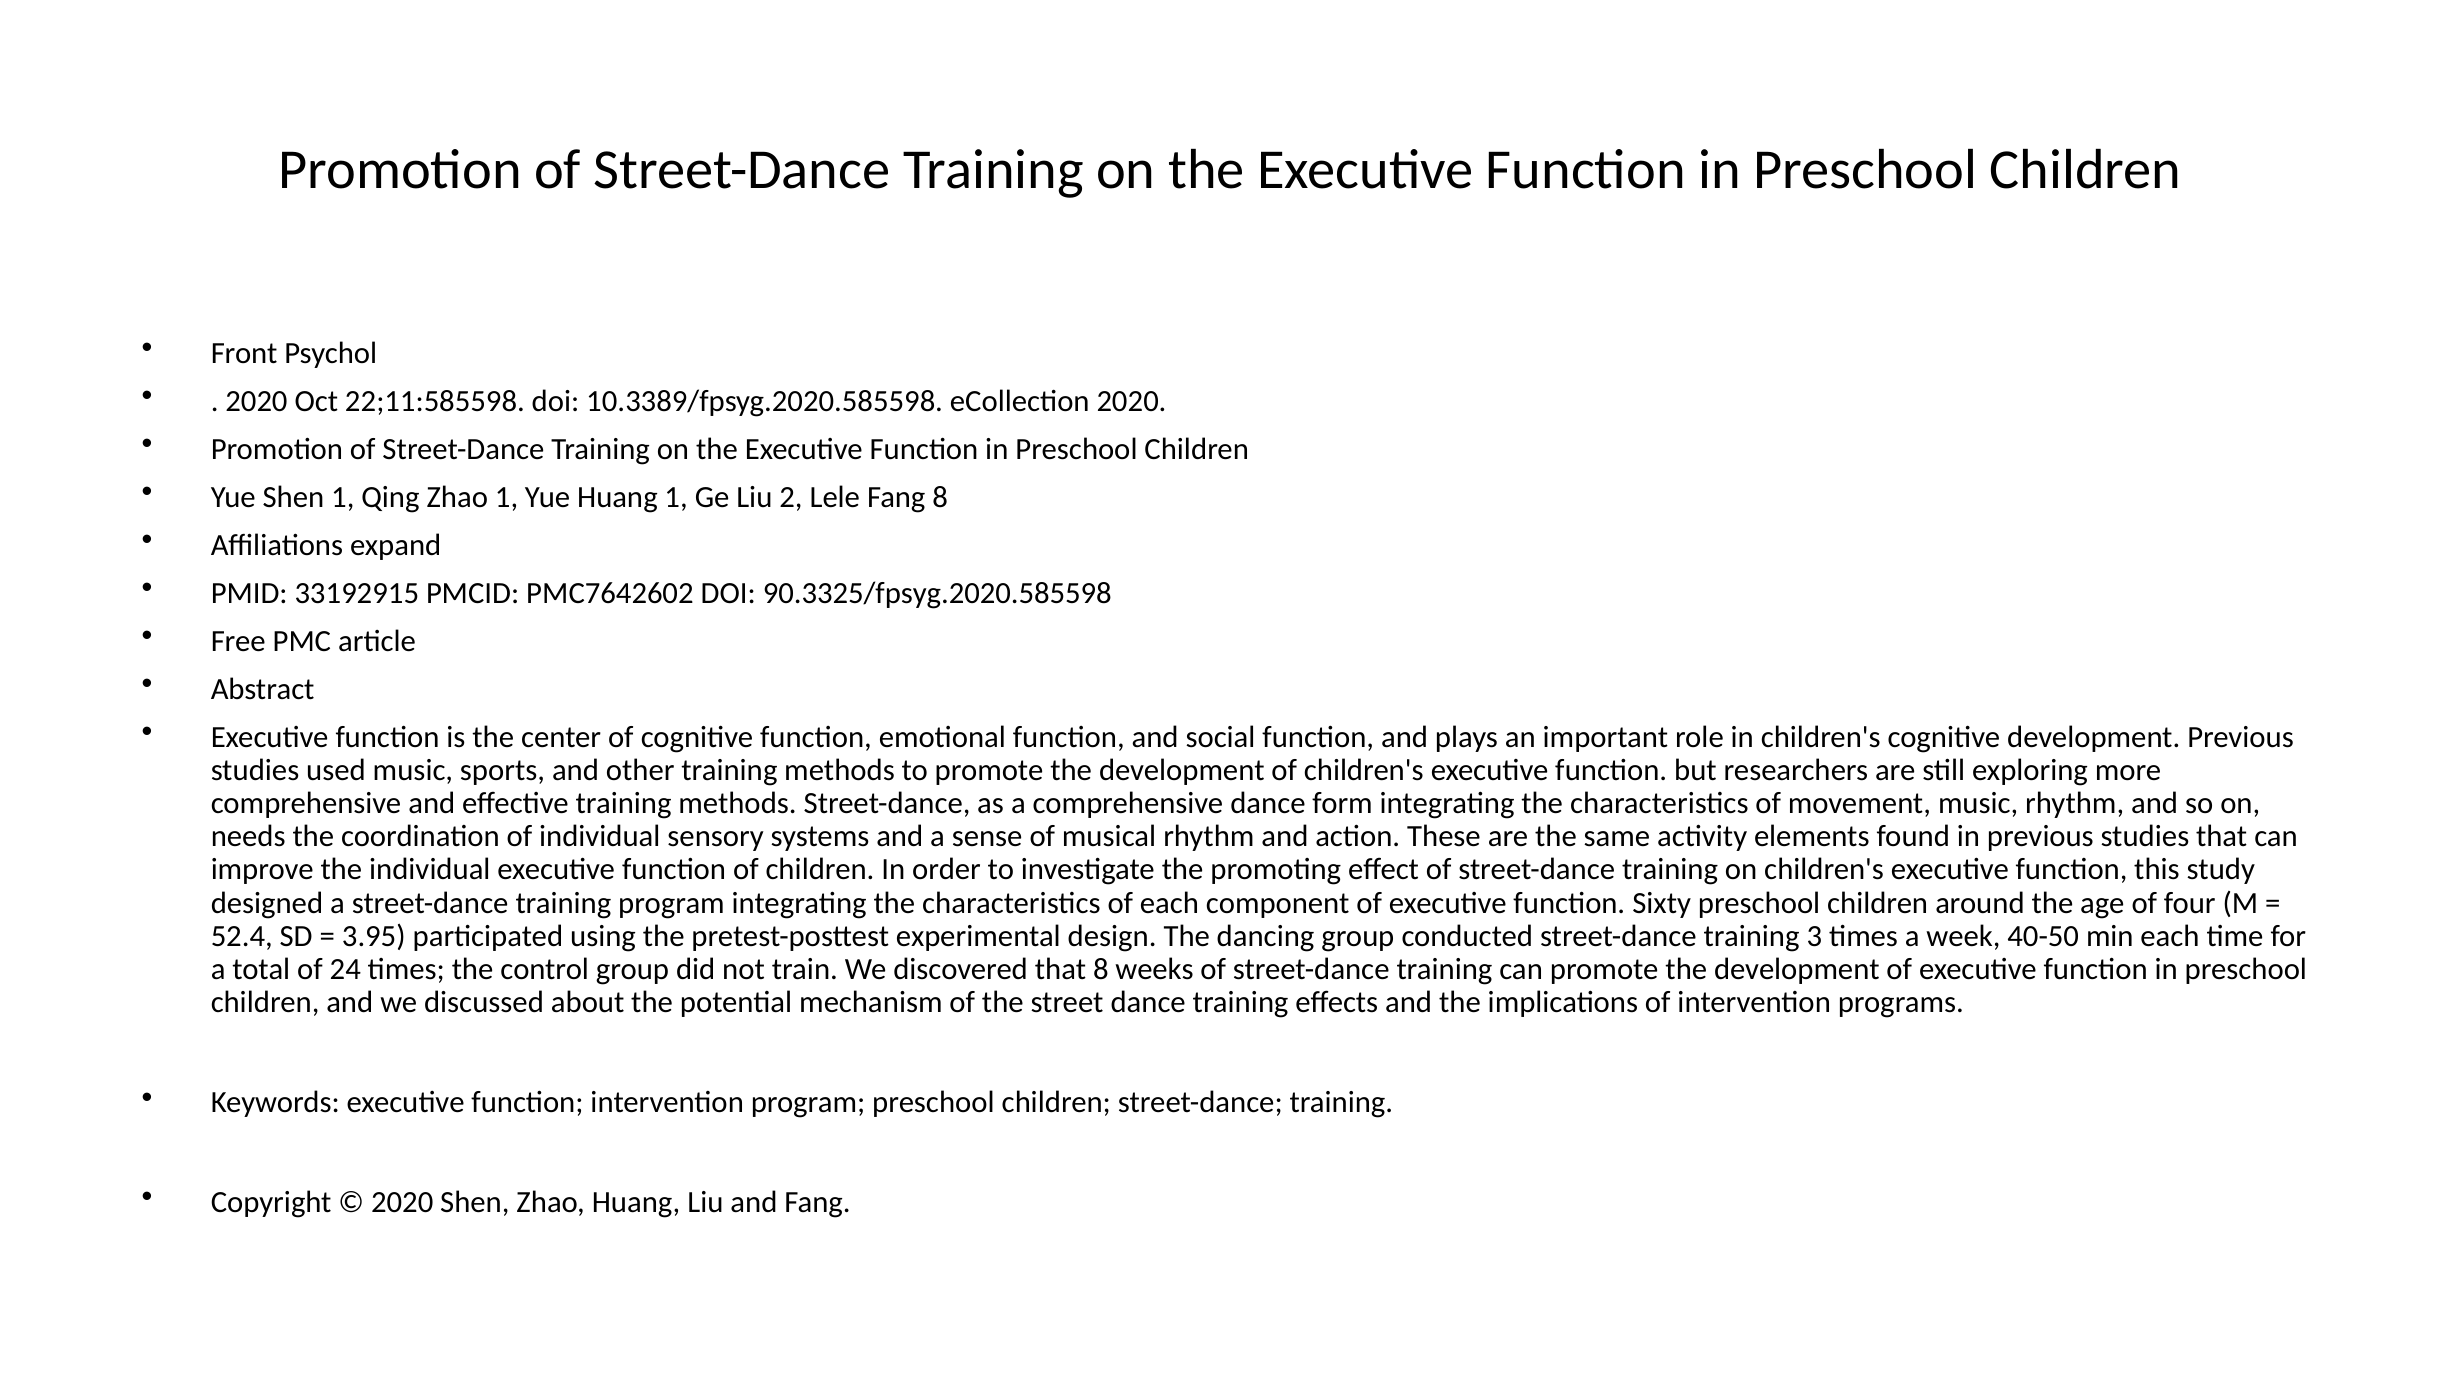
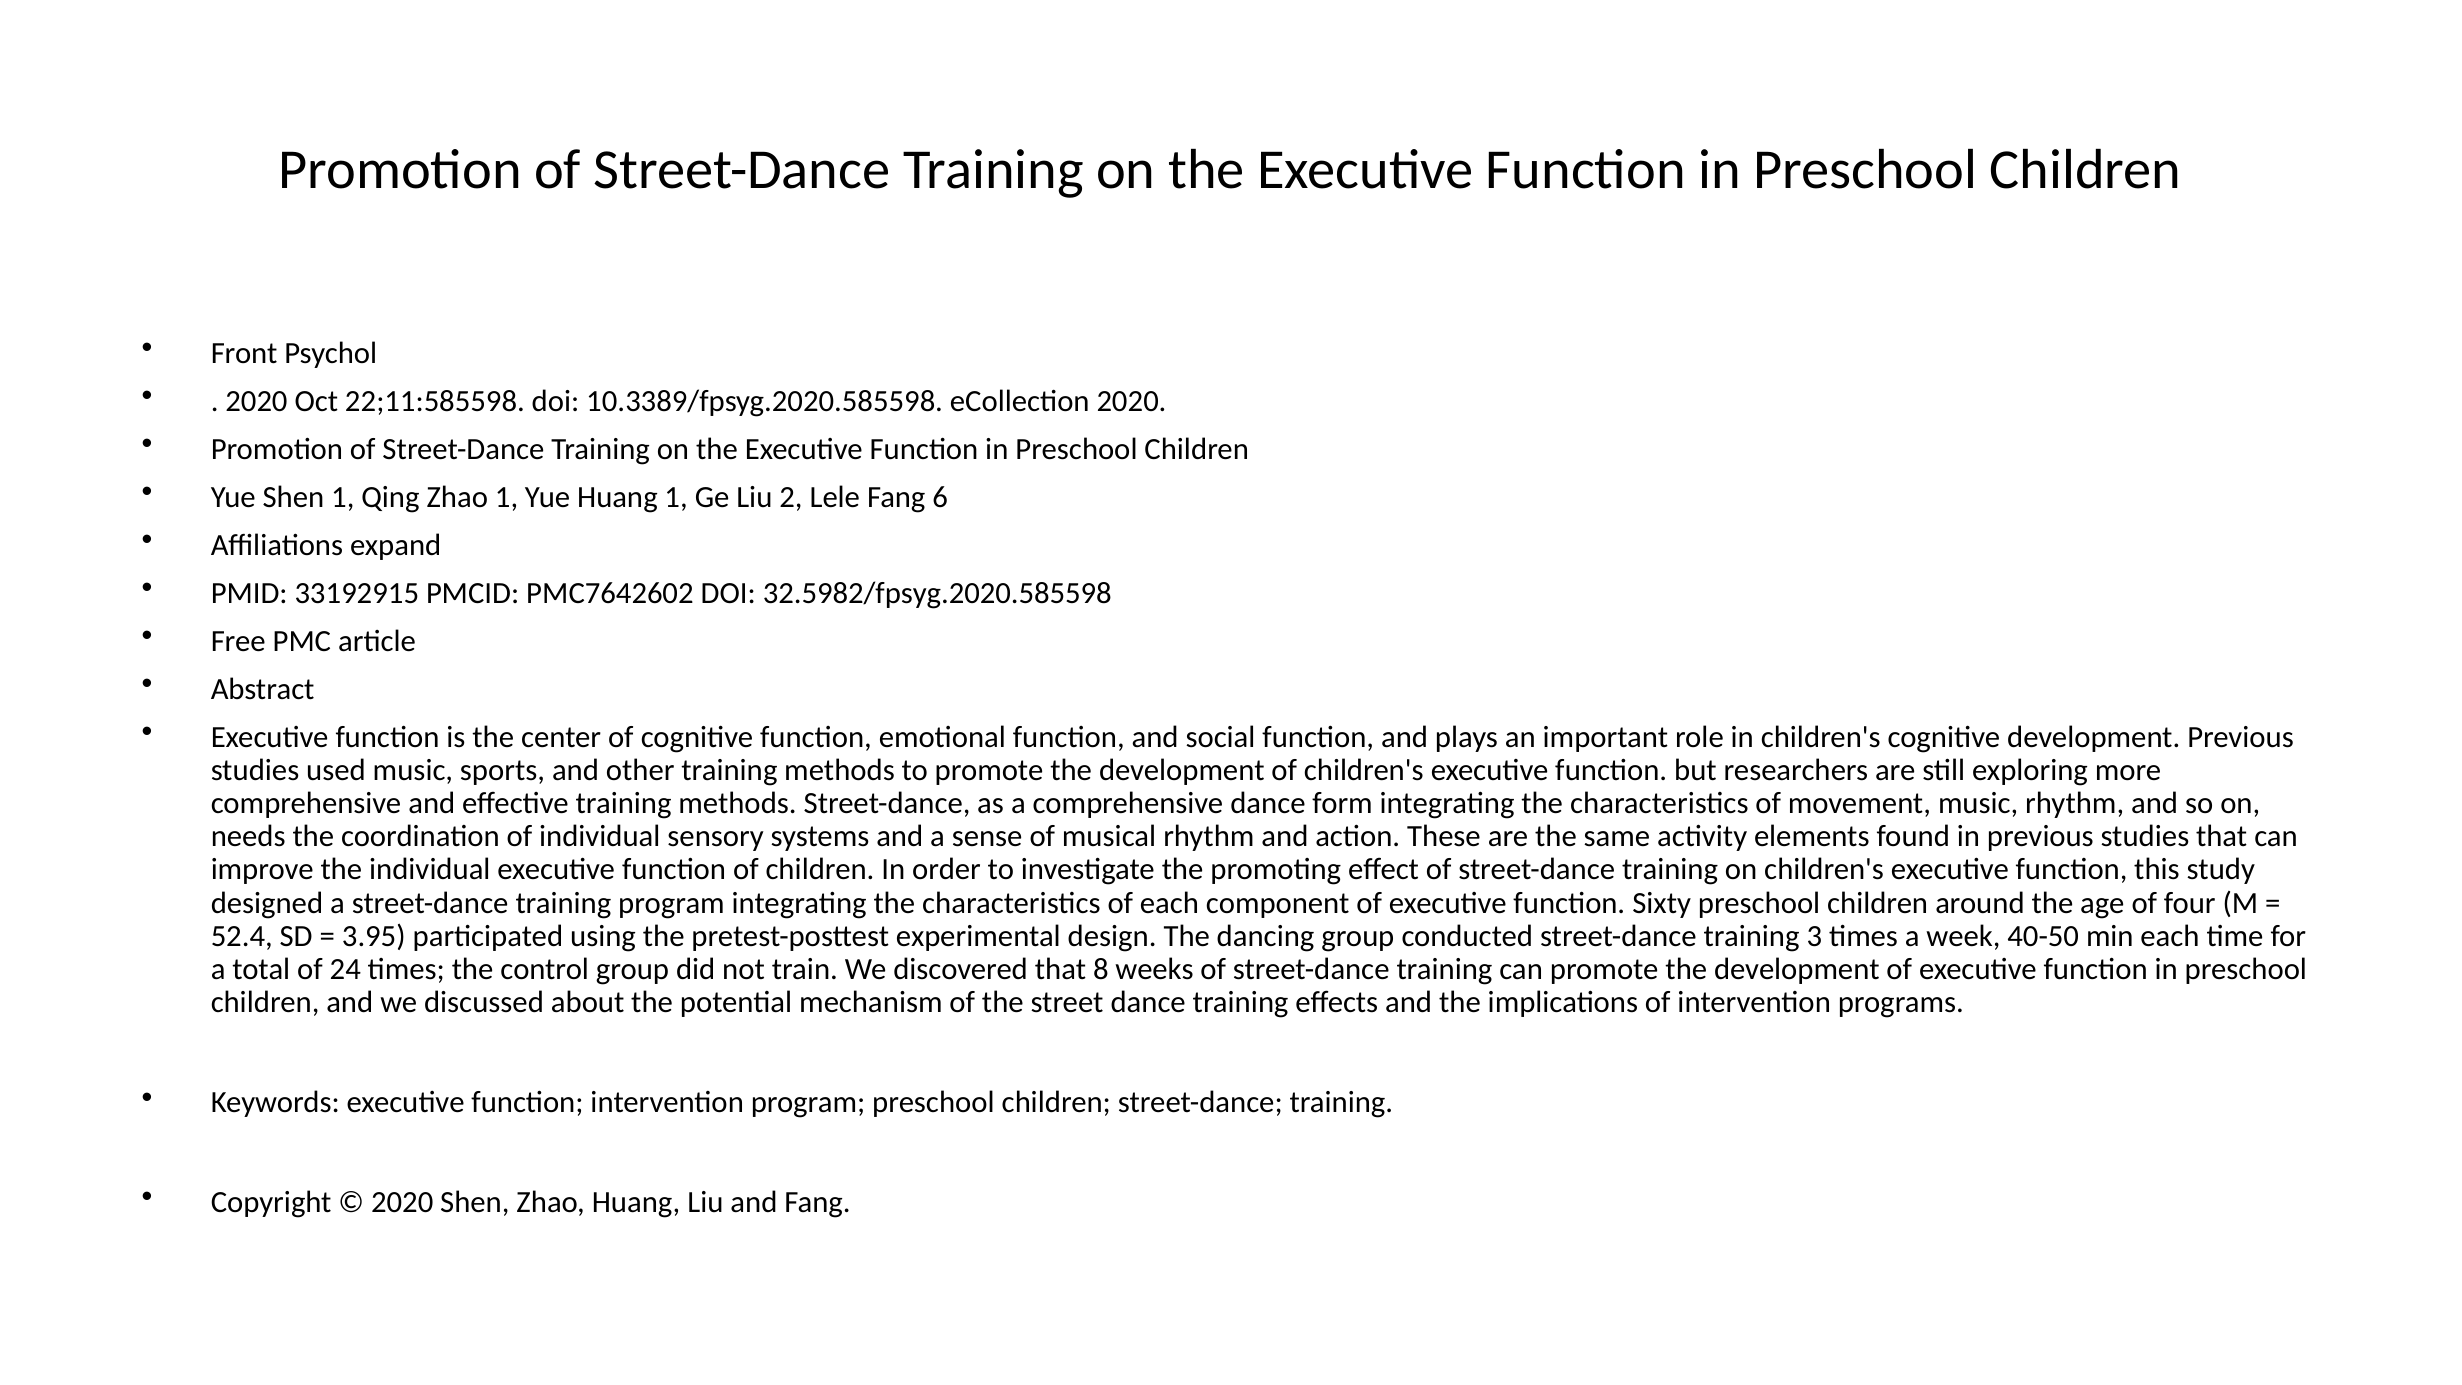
Fang 8: 8 -> 6
90.3325/fpsyg.2020.585598: 90.3325/fpsyg.2020.585598 -> 32.5982/fpsyg.2020.585598
